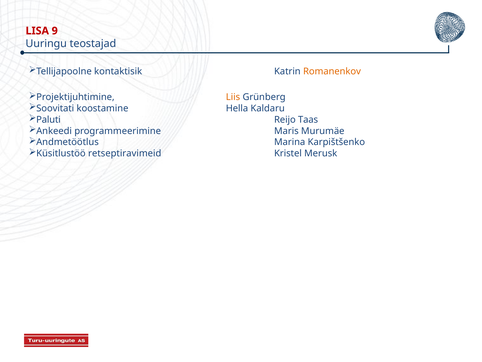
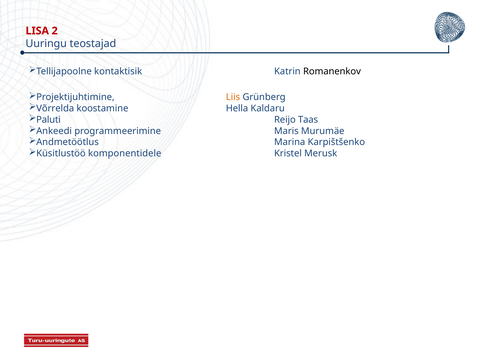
9: 9 -> 2
Romanenkov colour: orange -> black
Soovitati: Soovitati -> Võrrelda
retseptiravimeid: retseptiravimeid -> komponentidele
